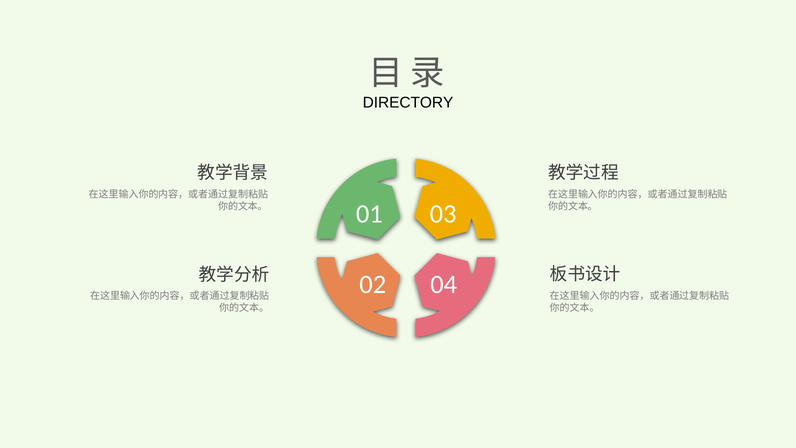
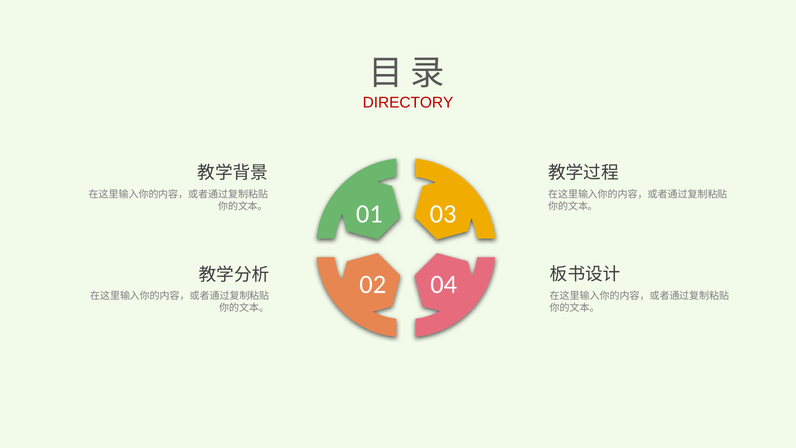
DIRECTORY colour: black -> red
